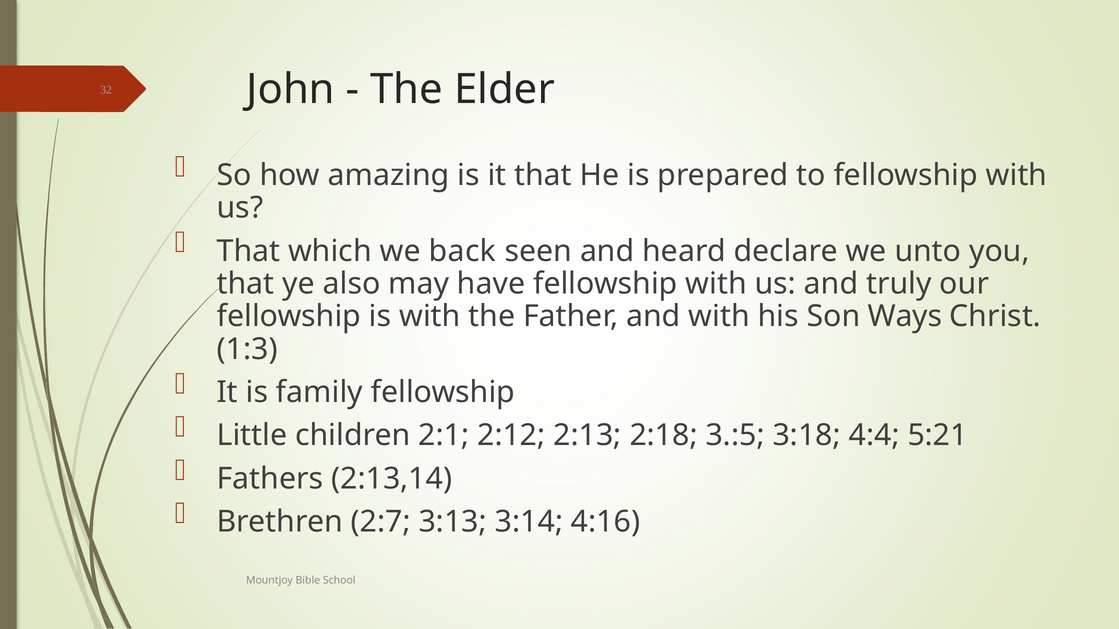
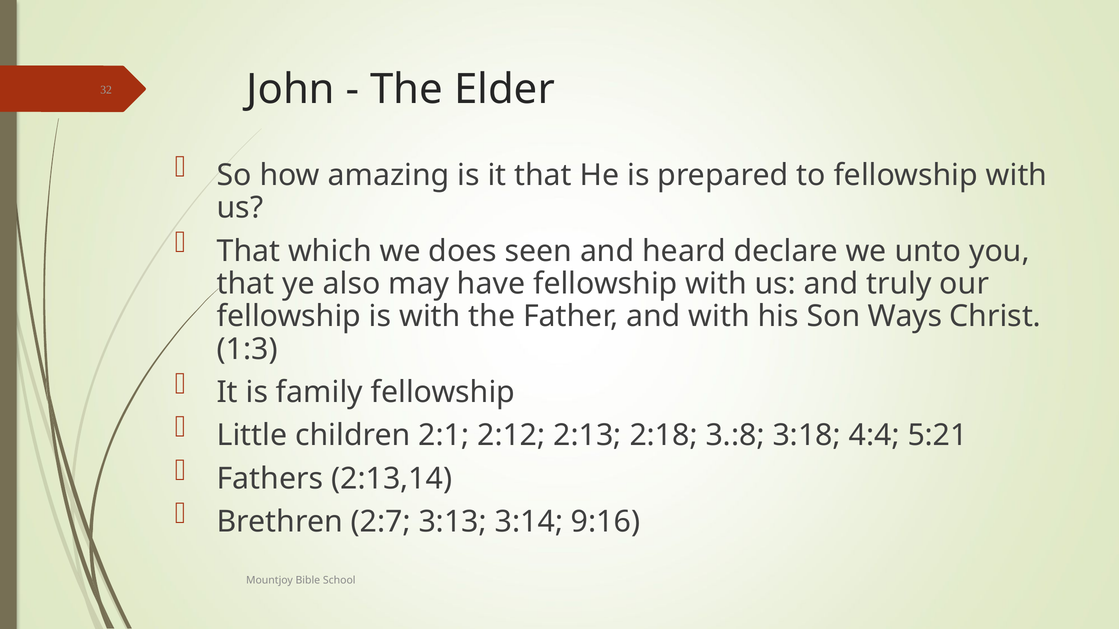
back: back -> does
3.:5: 3.:5 -> 3.:8
4:16: 4:16 -> 9:16
